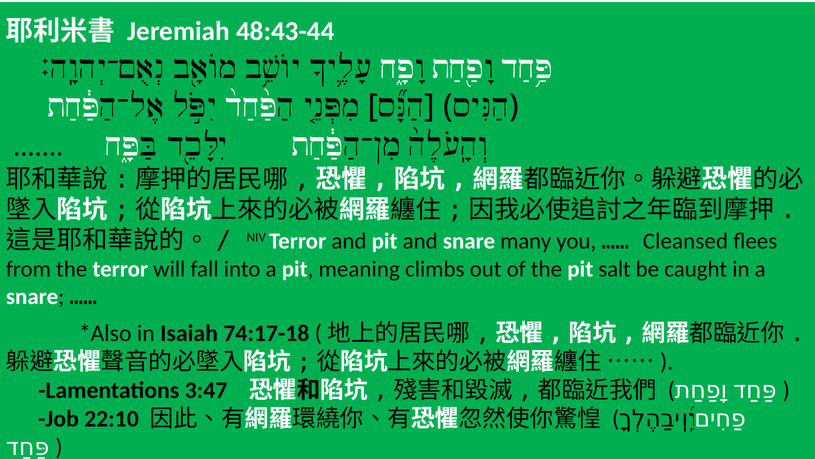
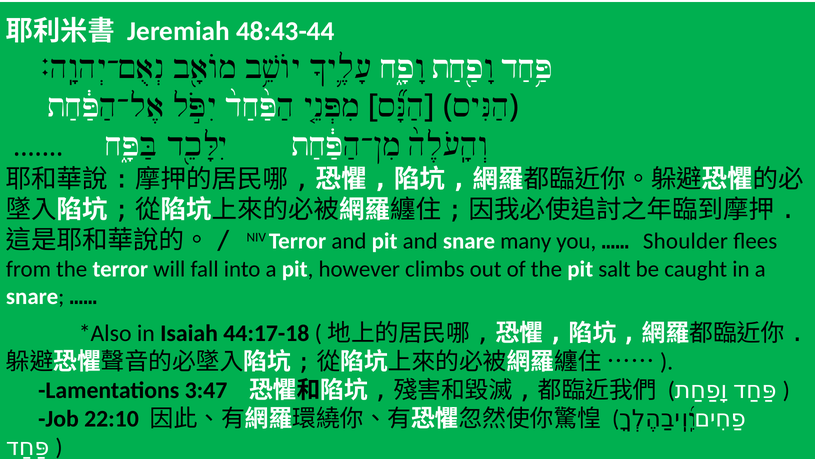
Cleansed: Cleansed -> Shoulder
meaning: meaning -> however
74:17-18: 74:17-18 -> 44:17-18
